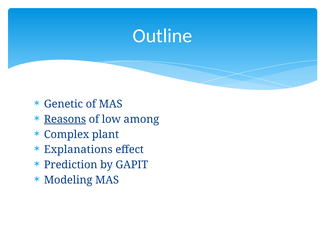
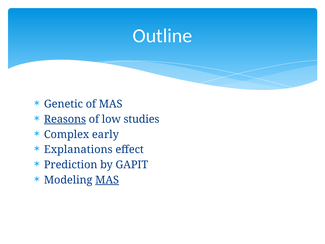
among: among -> studies
plant: plant -> early
MAS at (107, 180) underline: none -> present
